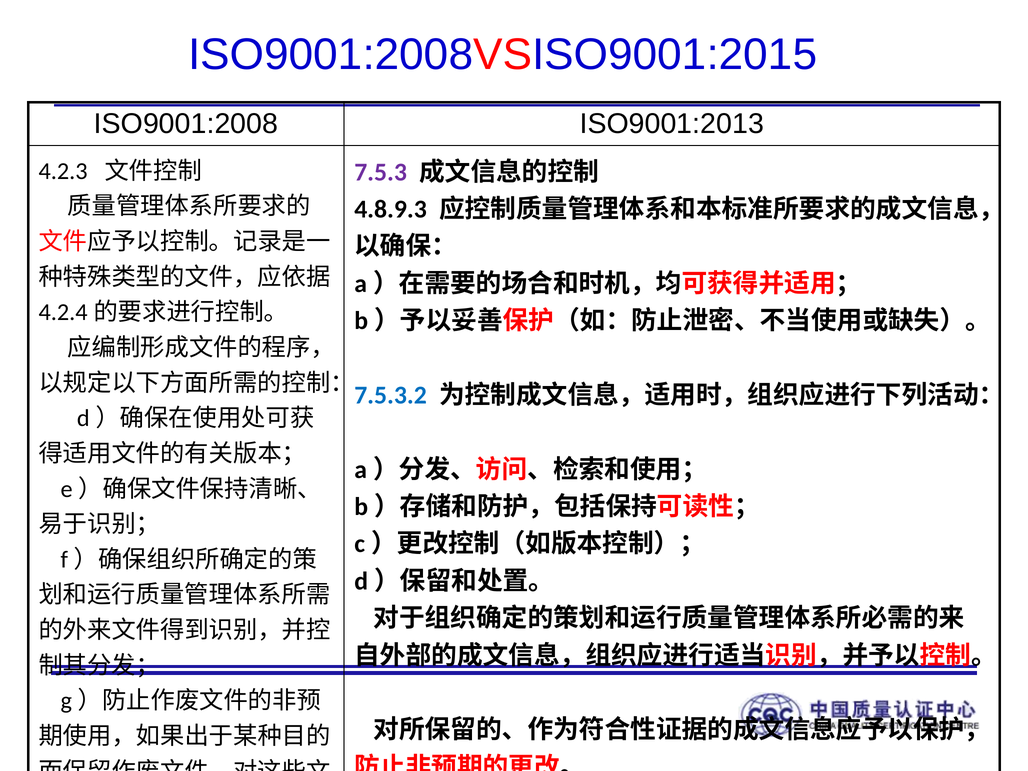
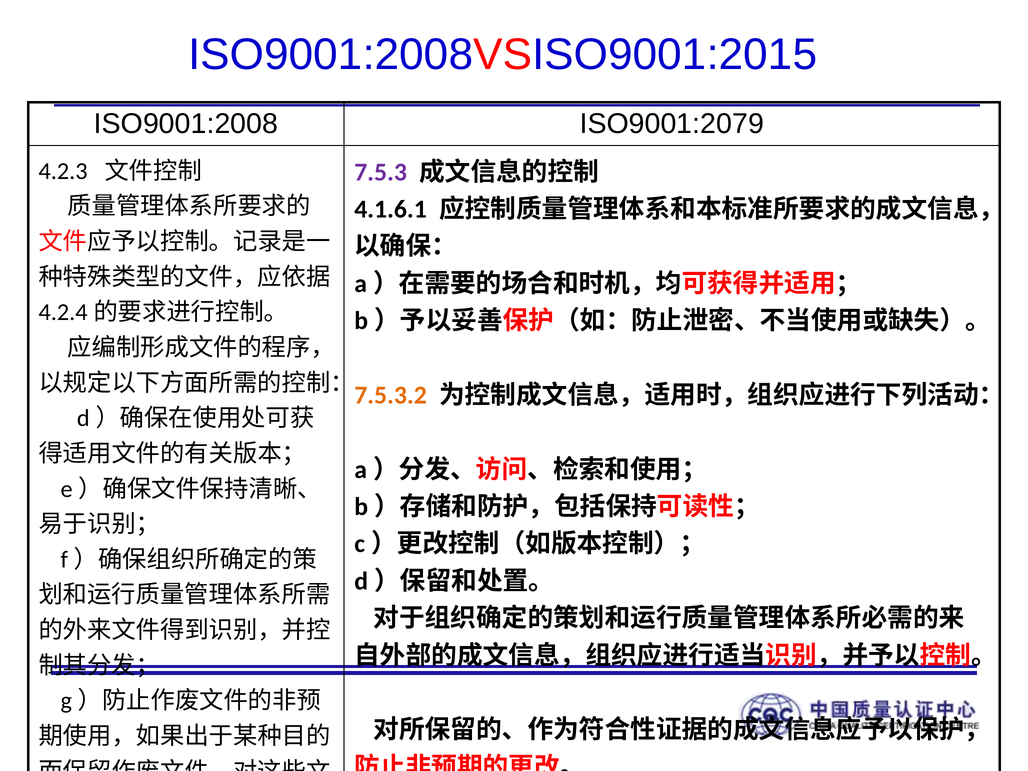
ISO9001:2013: ISO9001:2013 -> ISO9001:2079
4.8.9.3: 4.8.9.3 -> 4.1.6.1
7.5.3.2 colour: blue -> orange
